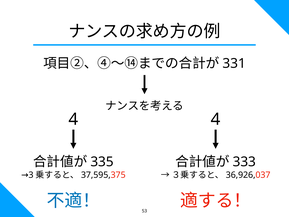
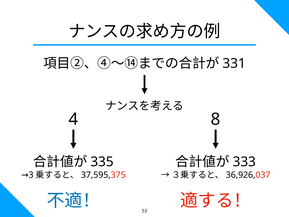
4 4: 4 -> 8
